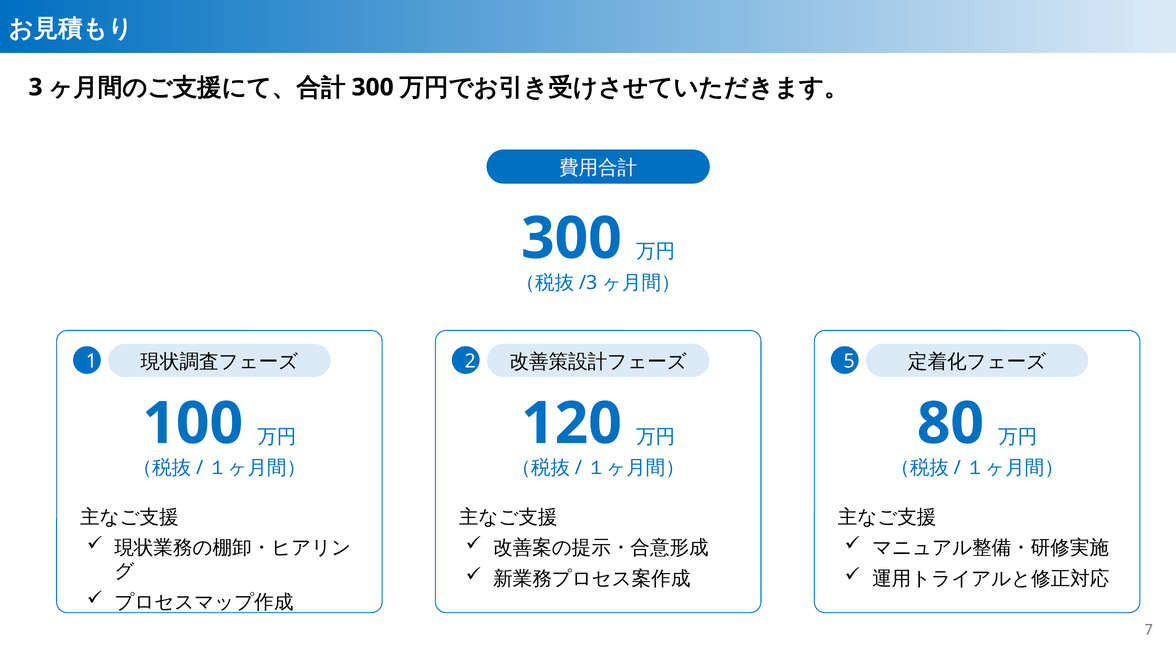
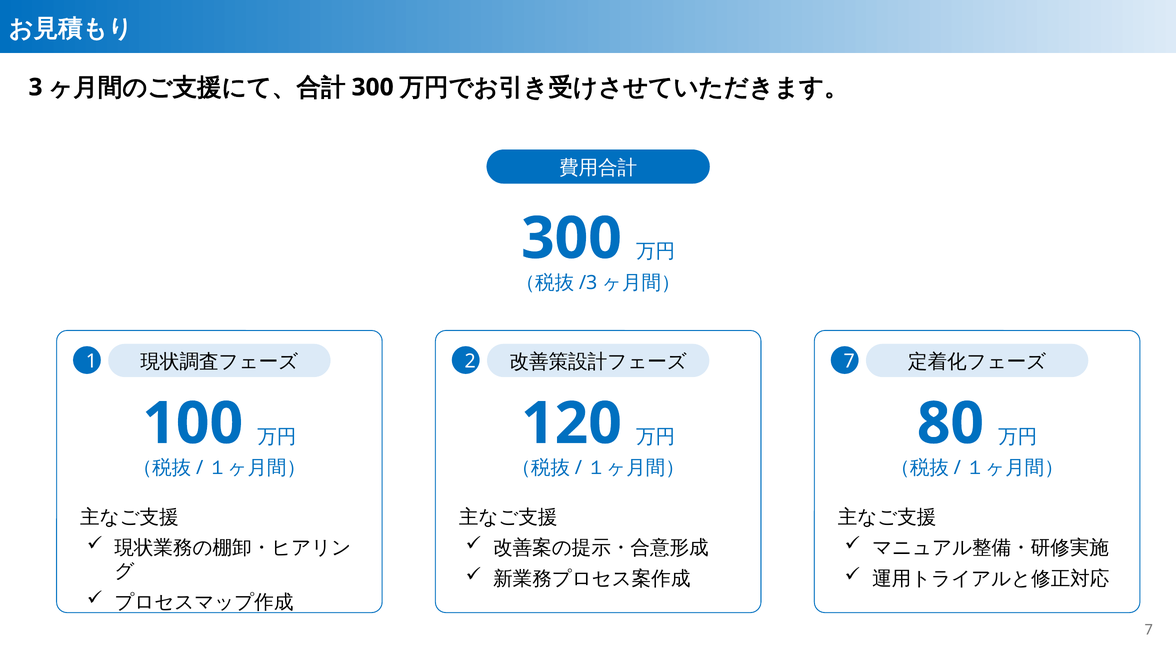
2 5: 5 -> 7
